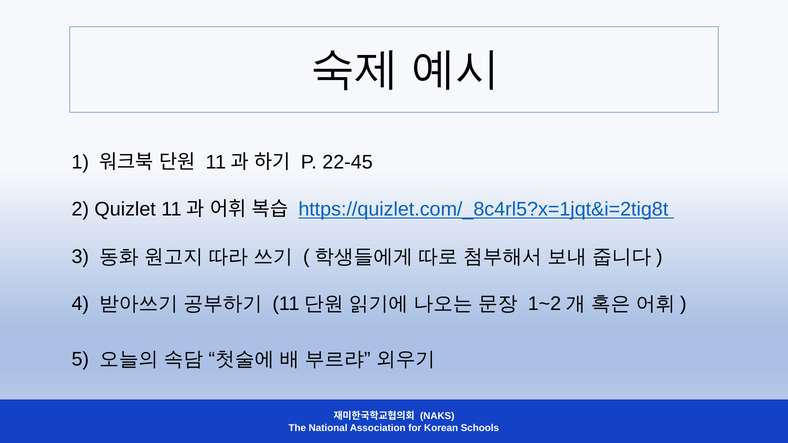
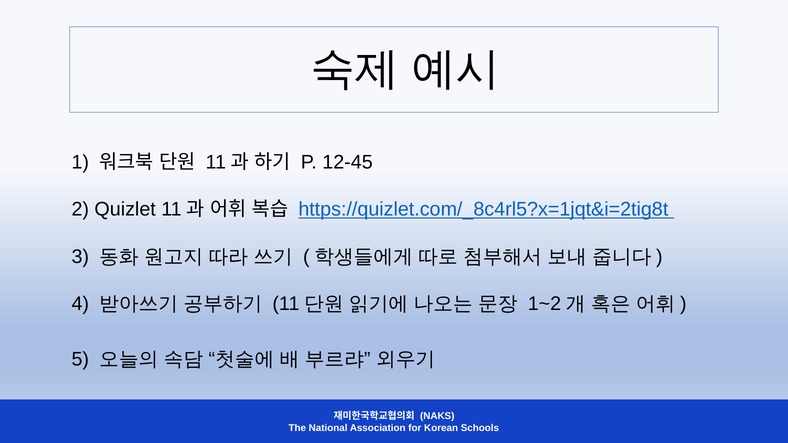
22-45: 22-45 -> 12-45
